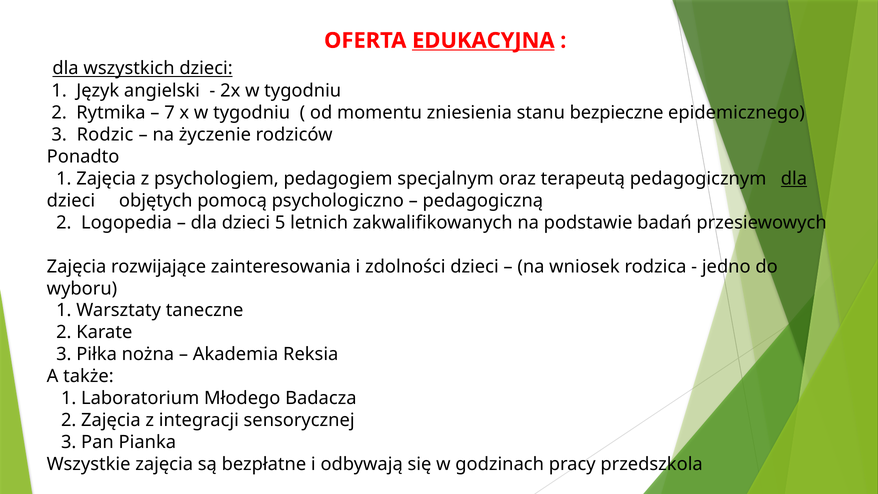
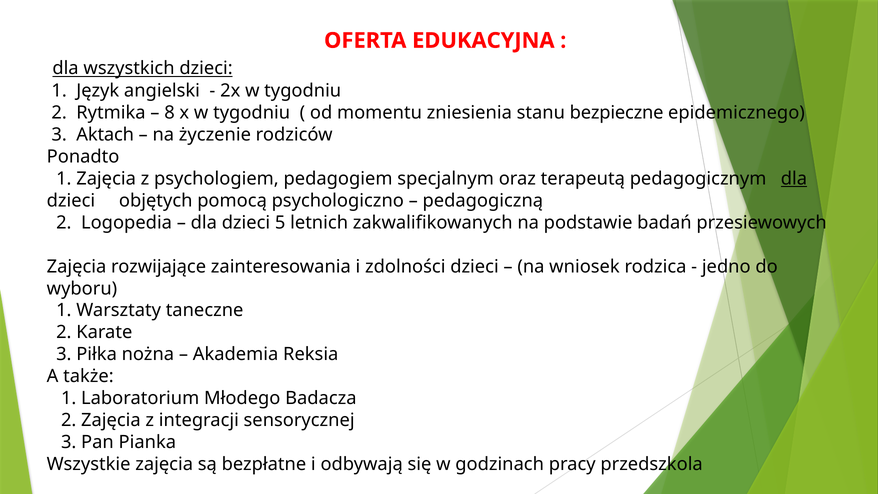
EDUKACYJNA underline: present -> none
7: 7 -> 8
Rodzic: Rodzic -> Aktach
